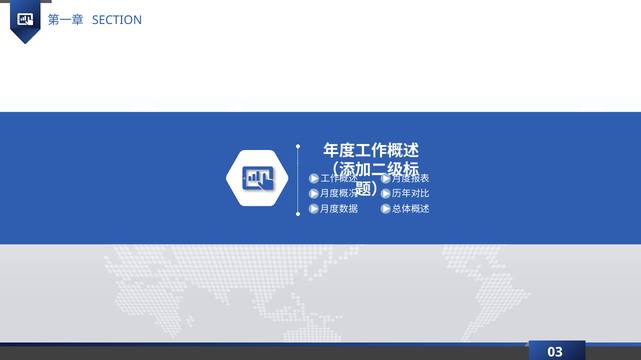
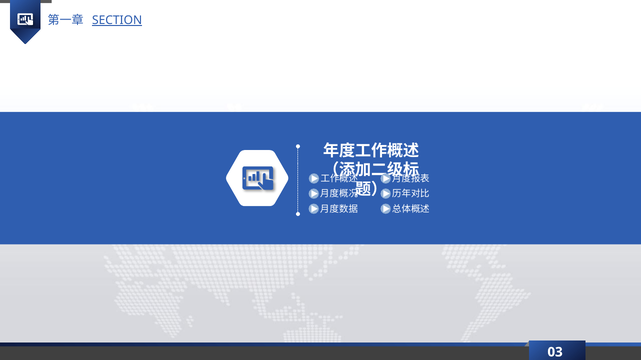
SECTION underline: none -> present
